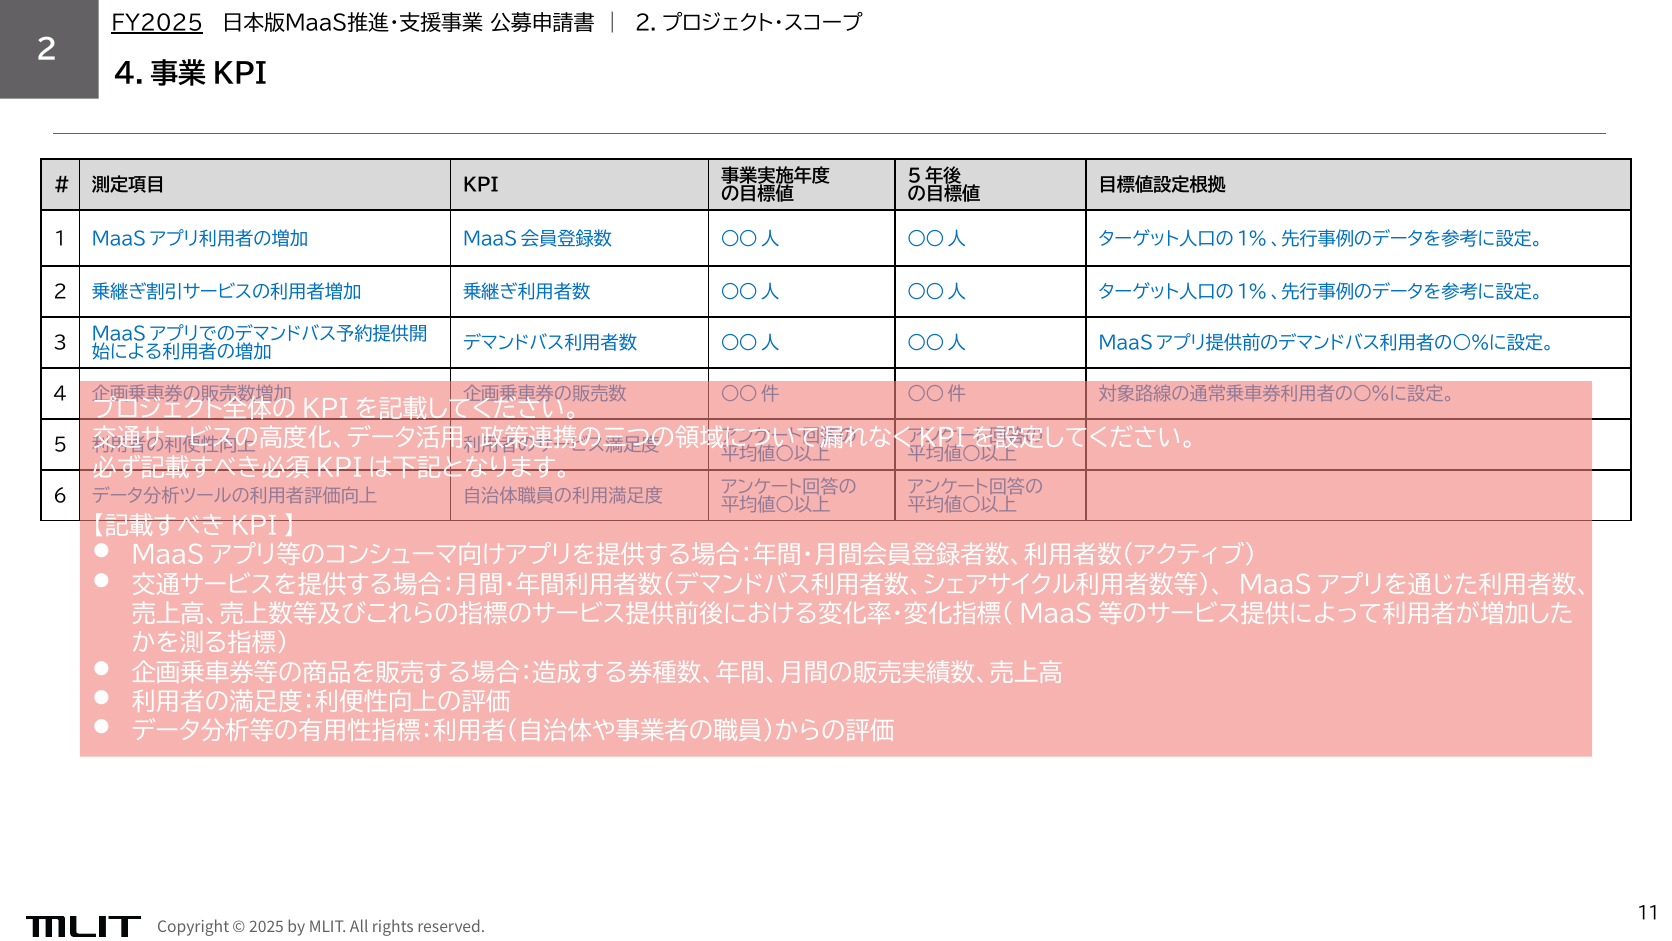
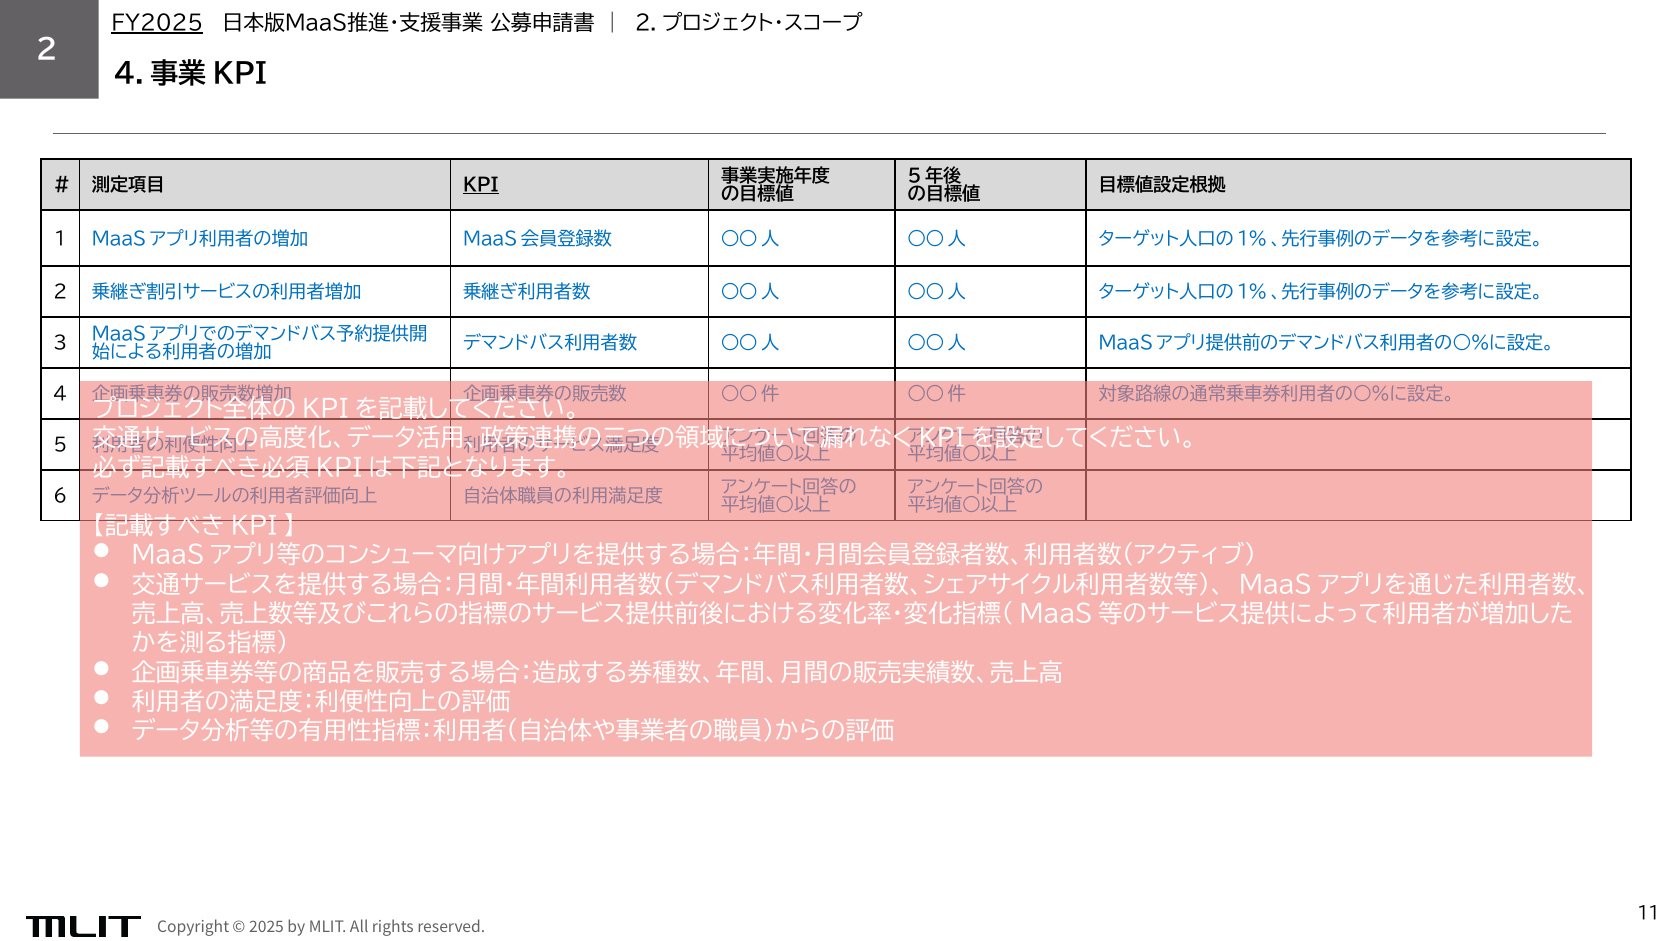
KPI underline: none -> present
